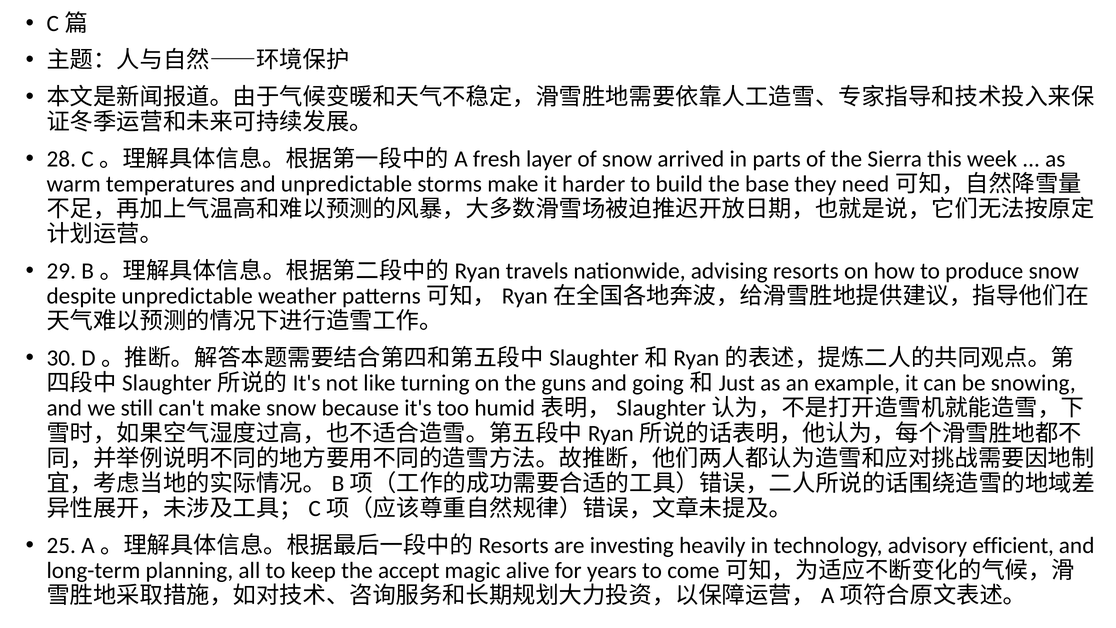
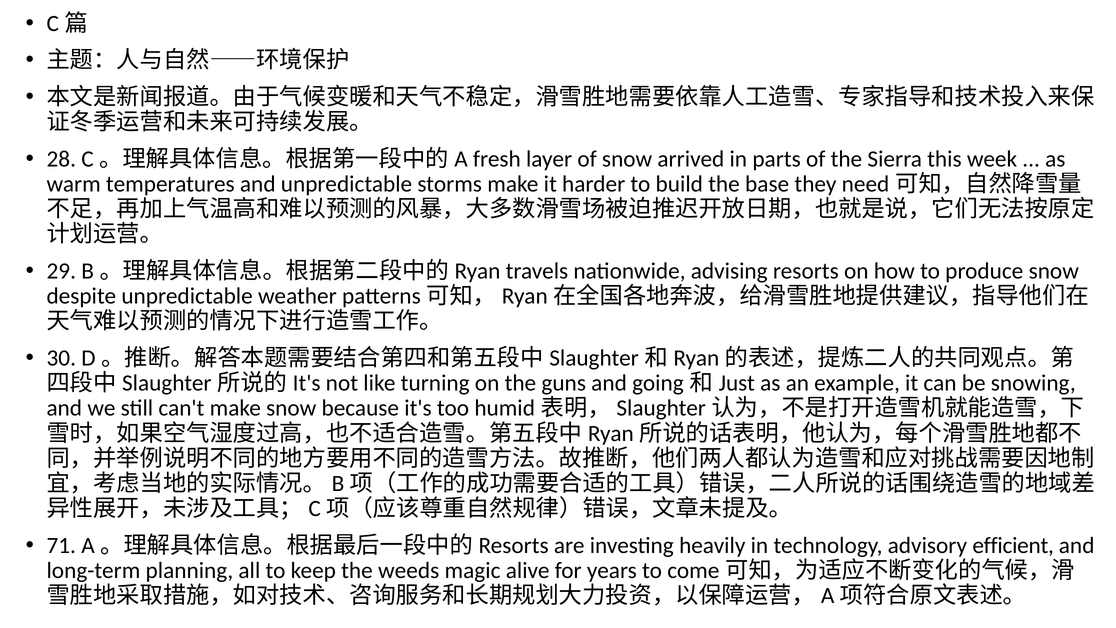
25: 25 -> 71
accept: accept -> weeds
